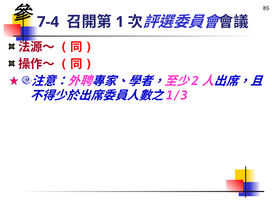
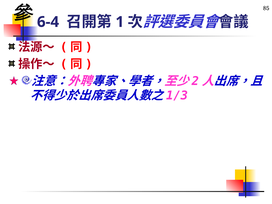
7-4: 7-4 -> 6-4
